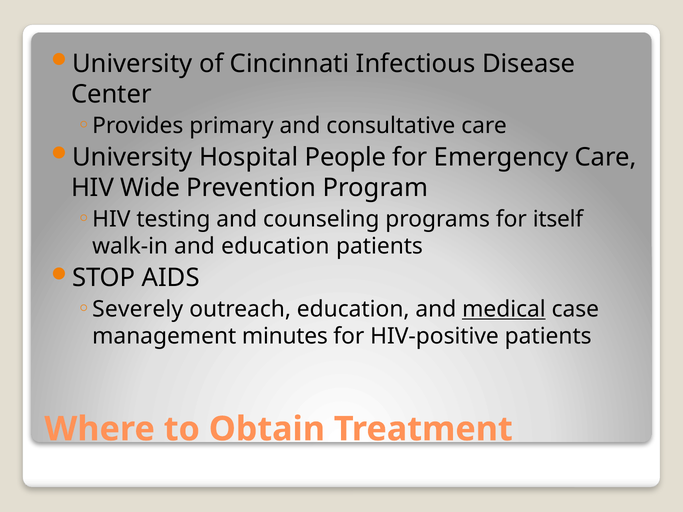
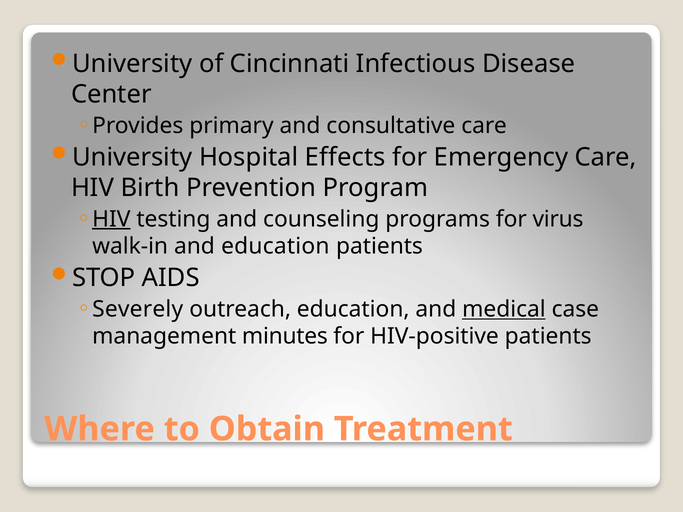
People: People -> Effects
Wide: Wide -> Birth
HIV at (111, 219) underline: none -> present
itself: itself -> virus
